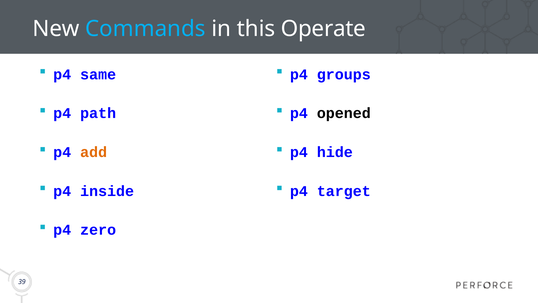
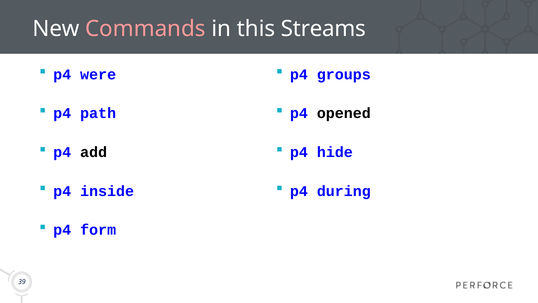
Commands colour: light blue -> pink
Operate: Operate -> Streams
same: same -> were
add colour: orange -> black
target: target -> during
zero: zero -> form
